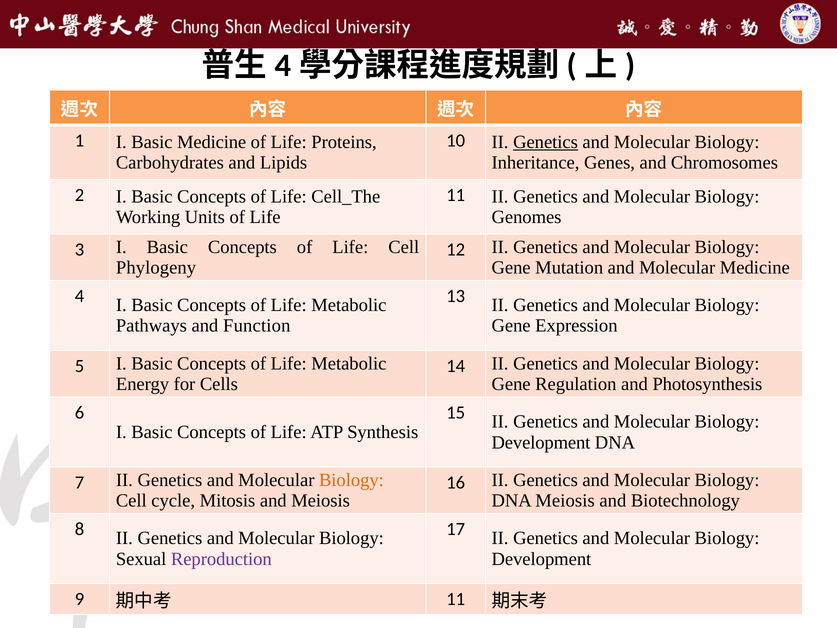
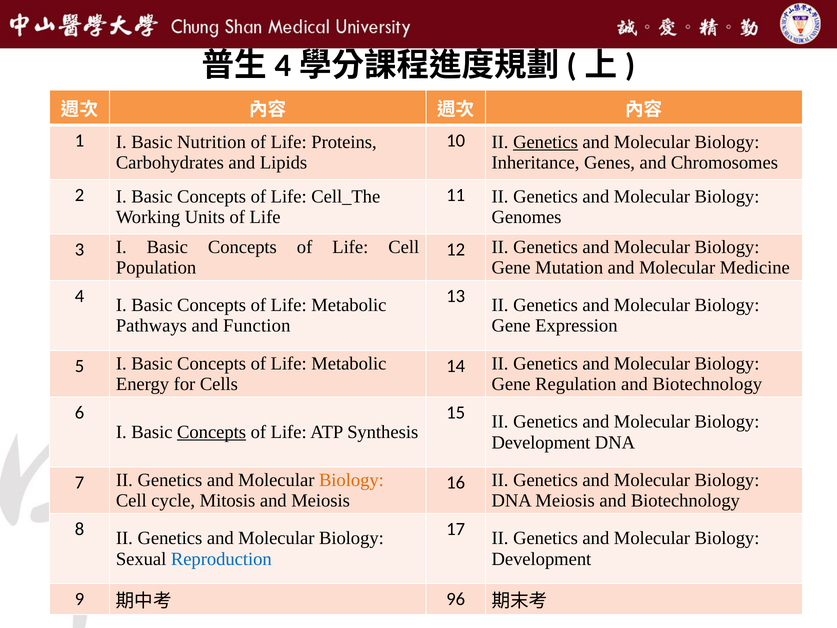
Basic Medicine: Medicine -> Nutrition
Phylogeny: Phylogeny -> Population
Regulation and Photosynthesis: Photosynthesis -> Biotechnology
Concepts at (212, 432) underline: none -> present
Reproduction colour: purple -> blue
11 at (456, 599): 11 -> 96
